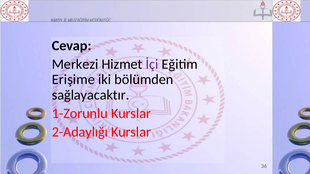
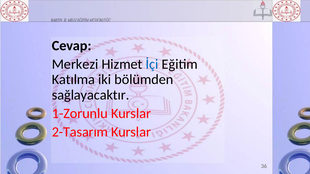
İçi colour: purple -> blue
Erişime: Erişime -> Katılma
2-Adaylığı: 2-Adaylığı -> 2-Tasarım
